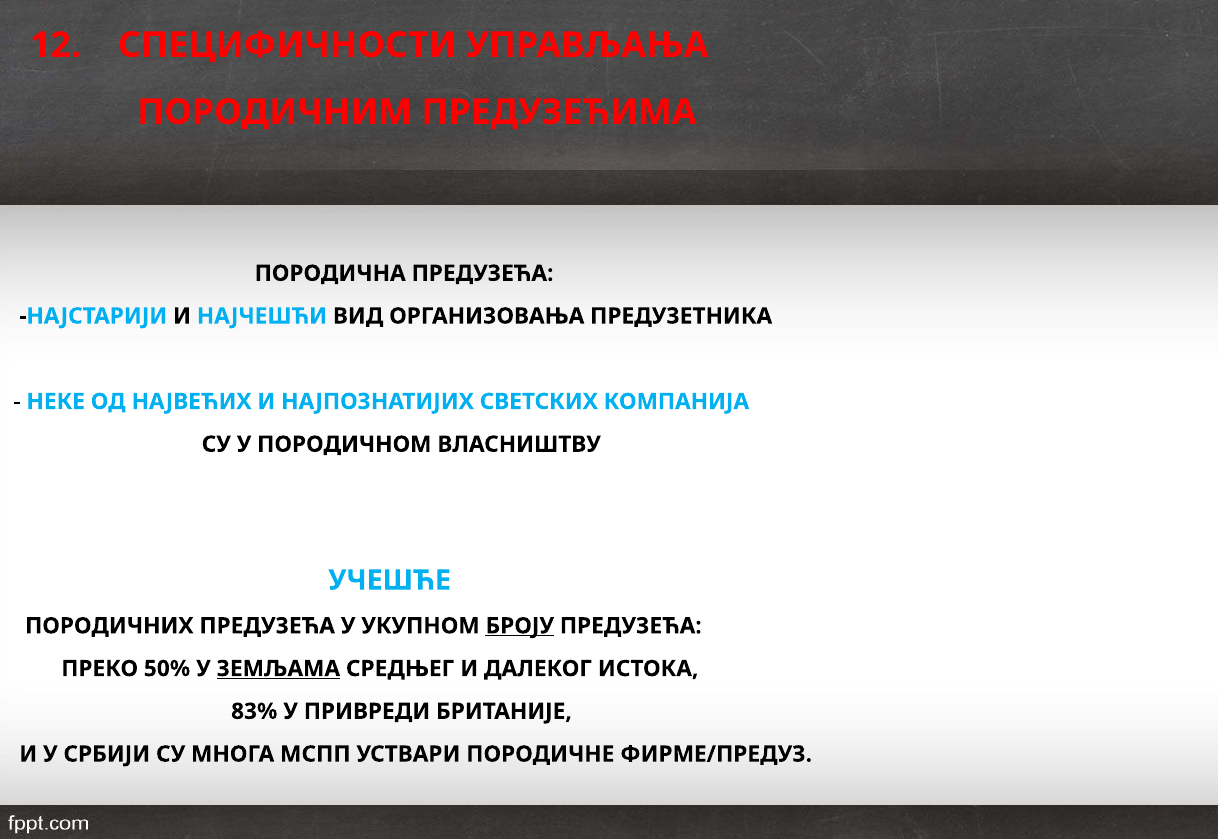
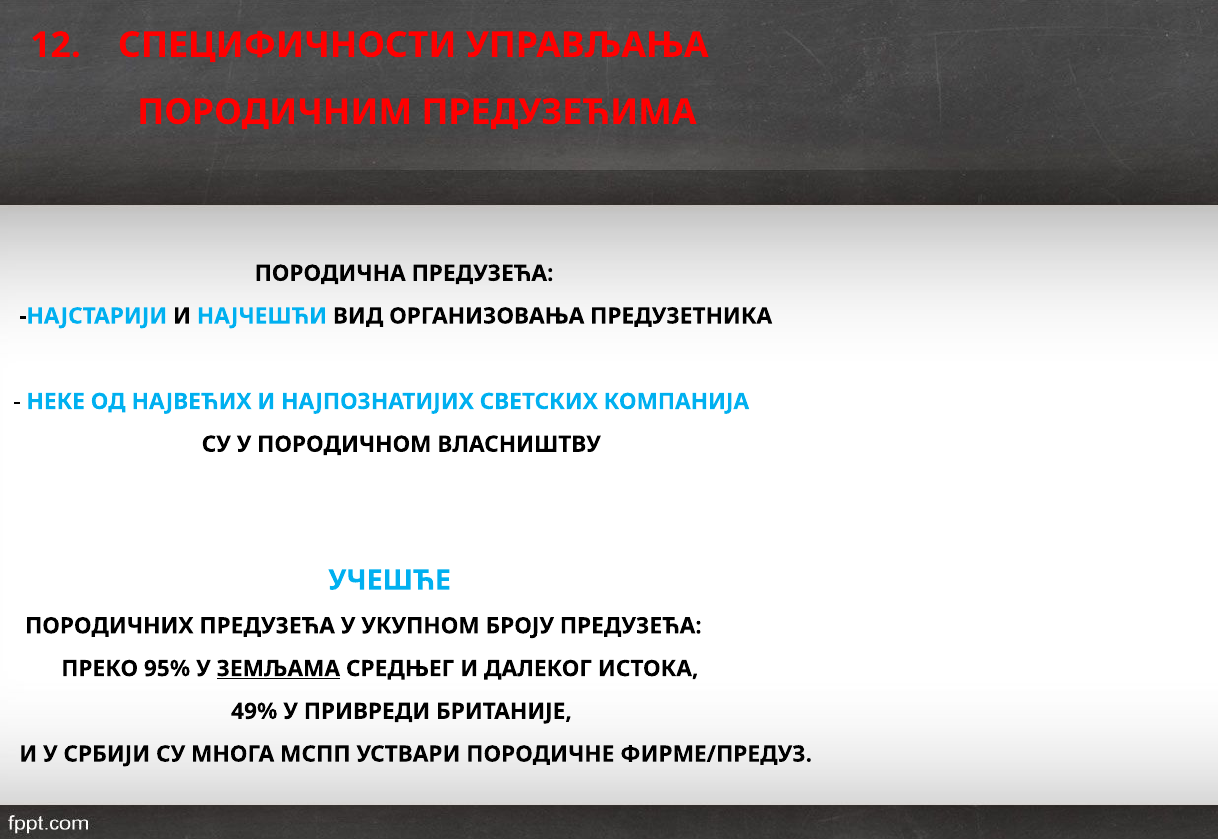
БРОЈУ underline: present -> none
50%: 50% -> 95%
83%: 83% -> 49%
